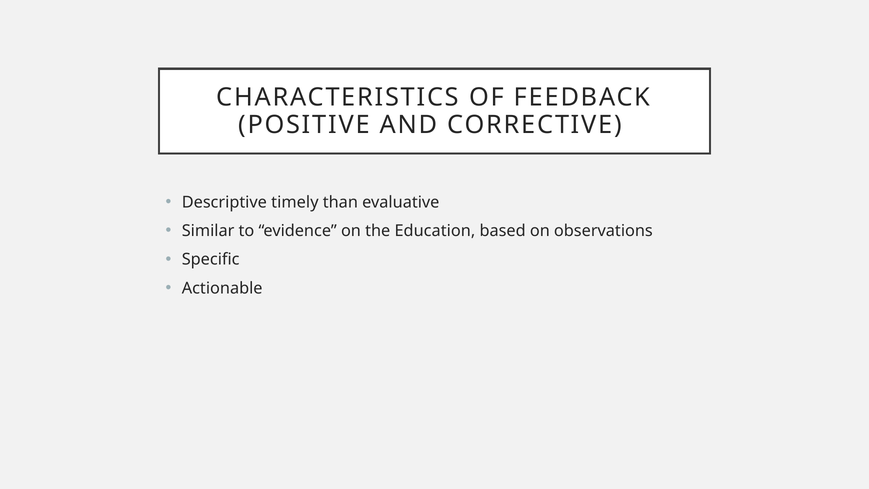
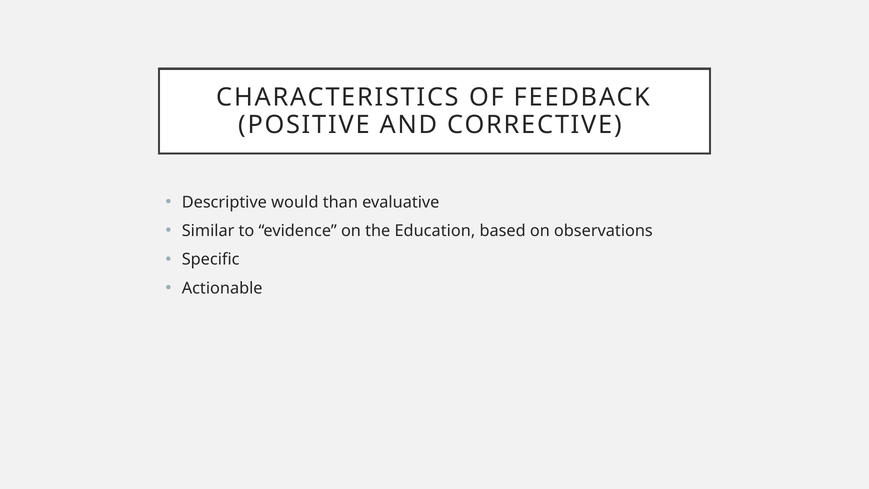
timely: timely -> would
